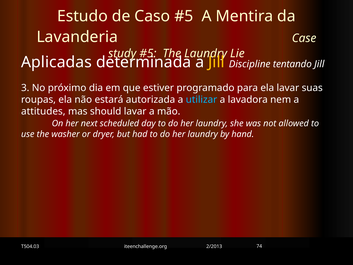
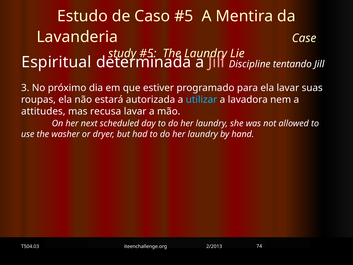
Aplicadas: Aplicadas -> Espiritual
Jill at (216, 62) colour: yellow -> pink
should: should -> recusa
